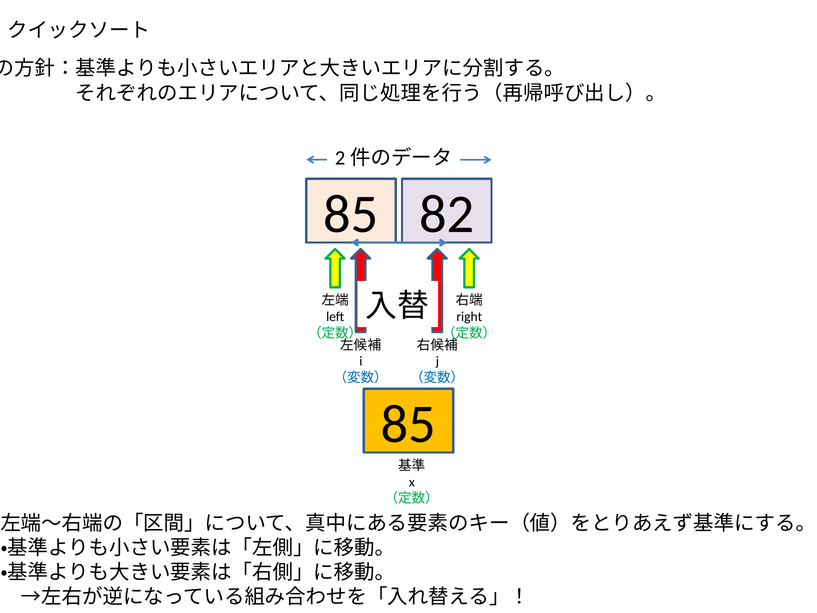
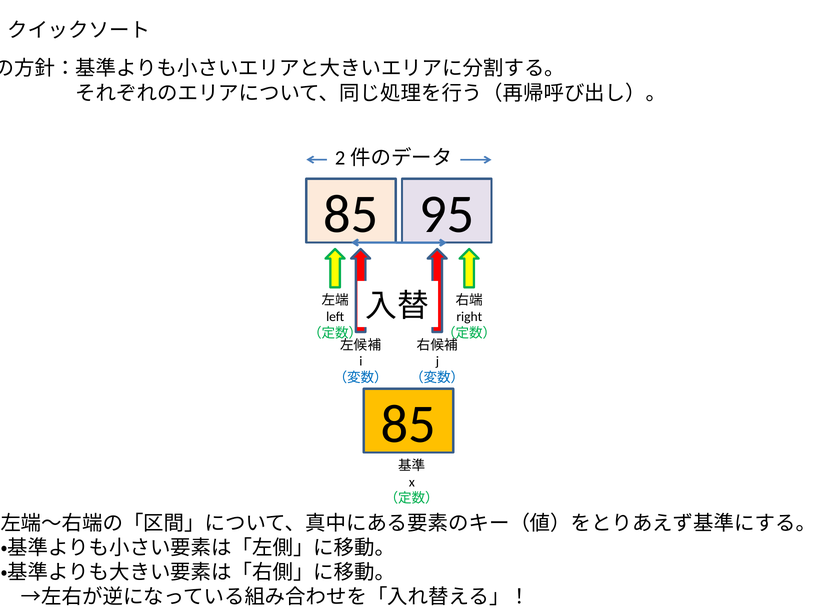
82: 82 -> 95
